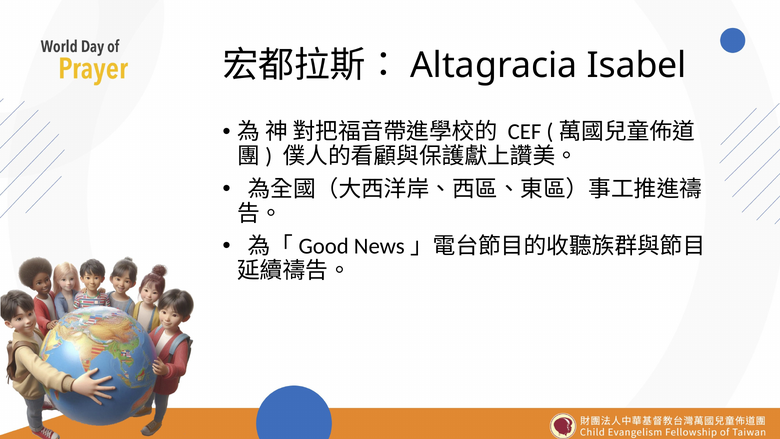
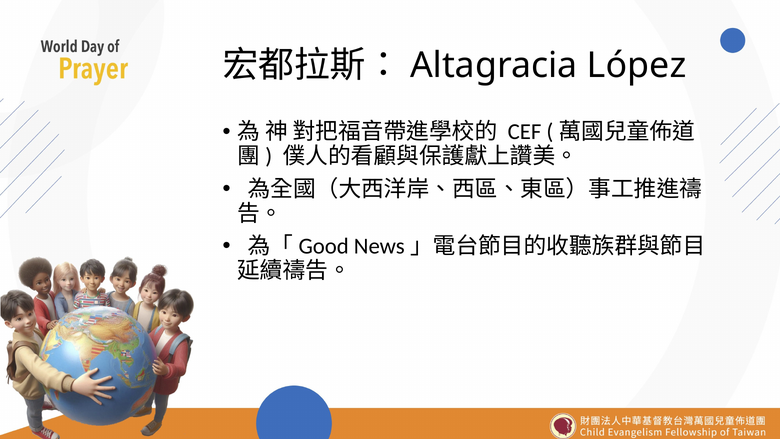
Isabel: Isabel -> López
